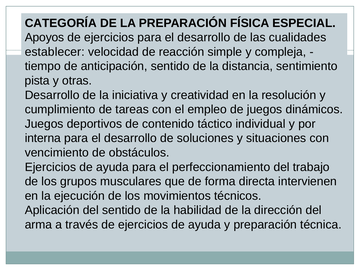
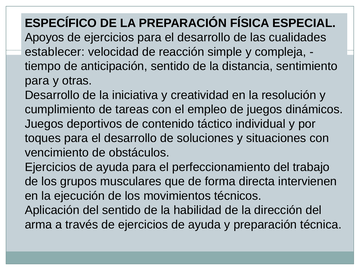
CATEGORÍA: CATEGORÍA -> ESPECÍFICO
pista at (37, 81): pista -> para
interna: interna -> toques
